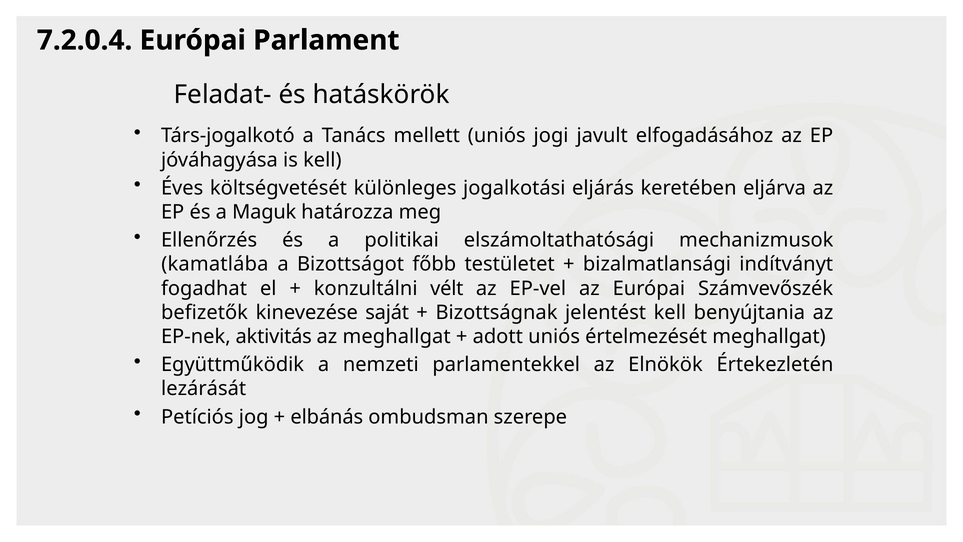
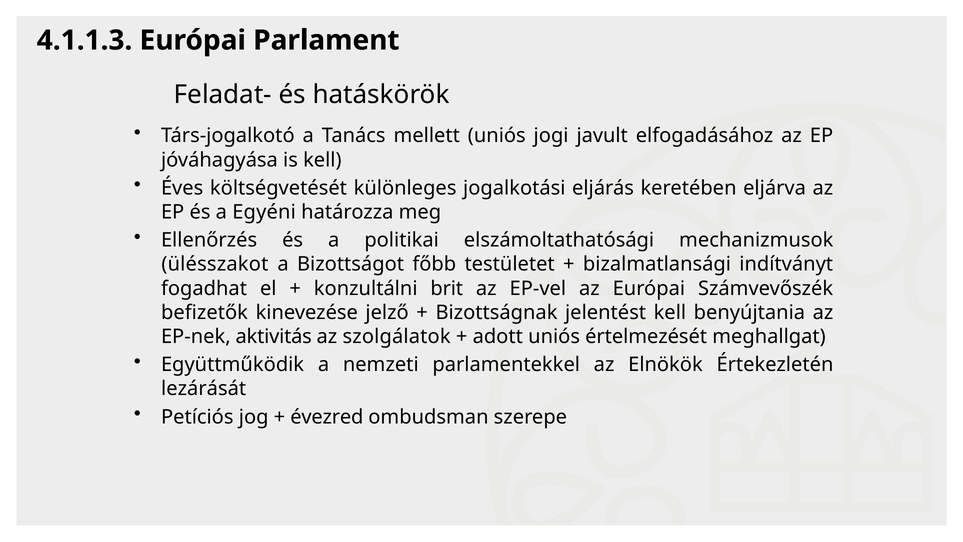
7.2.0.4: 7.2.0.4 -> 4.1.1.3
Maguk: Maguk -> Egyéni
kamatlába: kamatlába -> ülésszakot
vélt: vélt -> brit
saját: saját -> jelző
az meghallgat: meghallgat -> szolgálatok
elbánás: elbánás -> évezred
